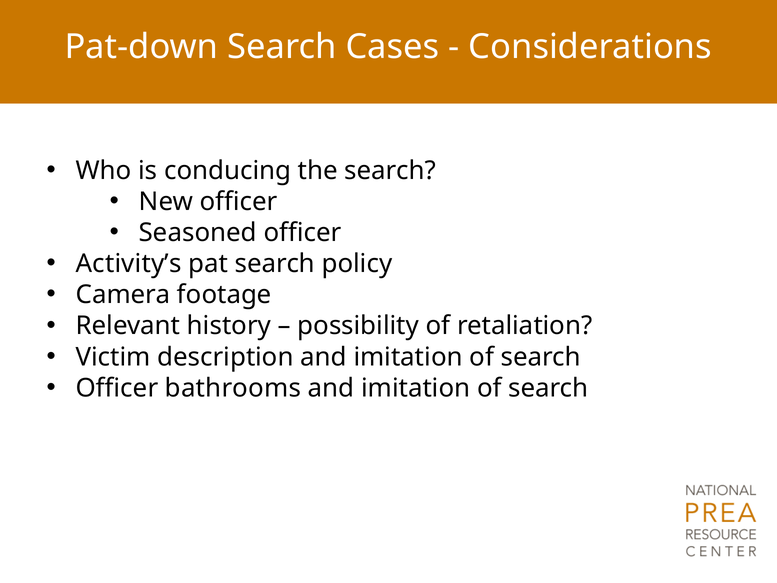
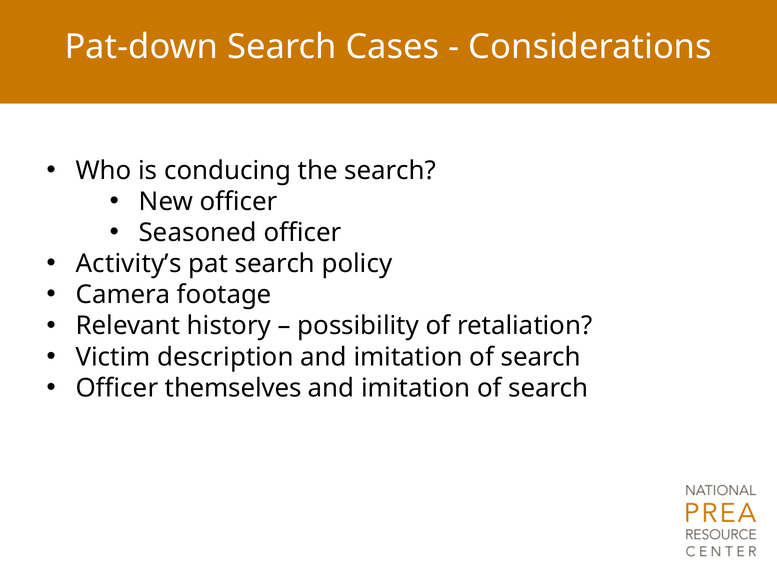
bathrooms: bathrooms -> themselves
